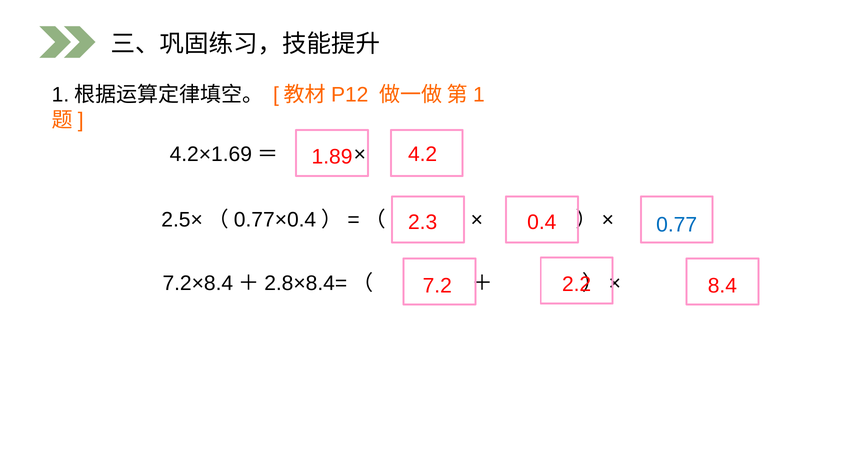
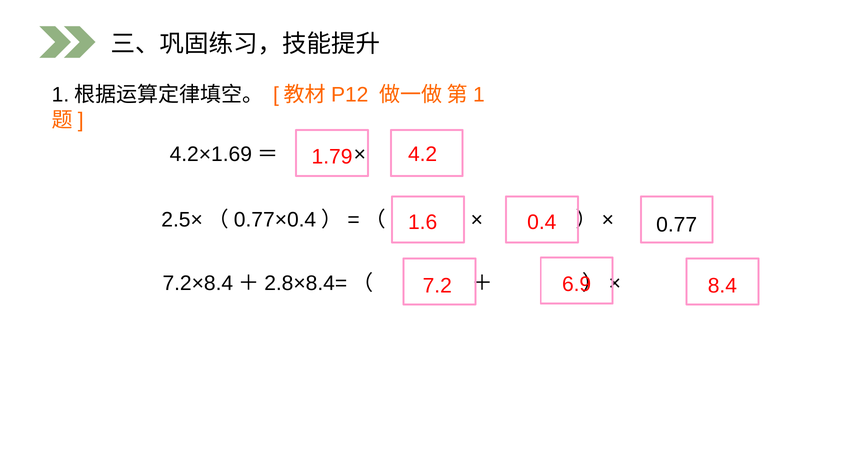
1.89: 1.89 -> 1.79
2.3: 2.3 -> 1.6
0.77 colour: blue -> black
2.2: 2.2 -> 6.9
